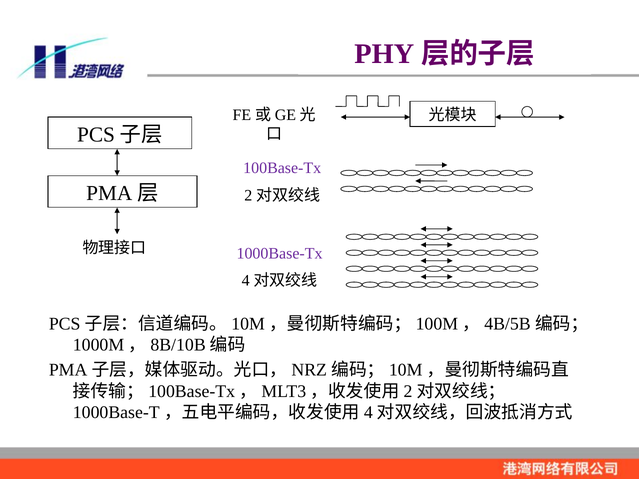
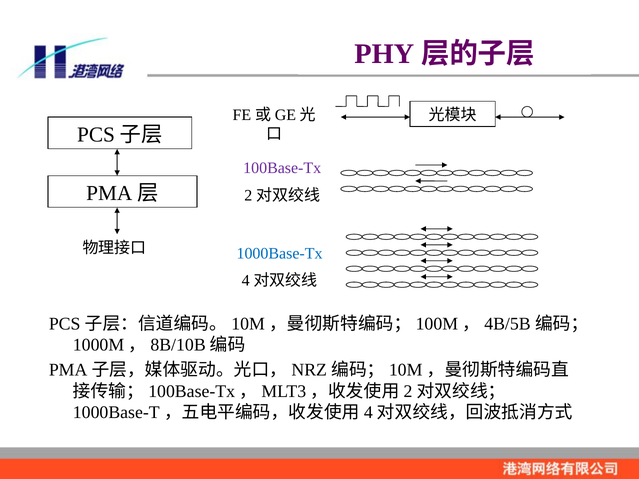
1000Base-Tx colour: purple -> blue
